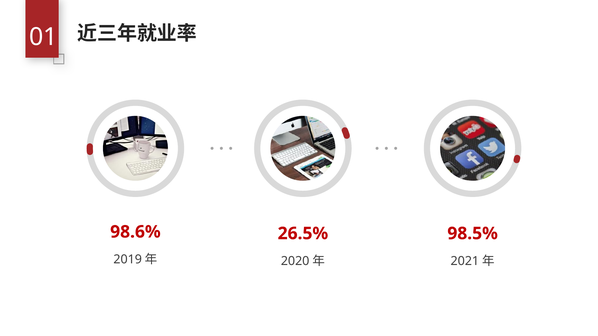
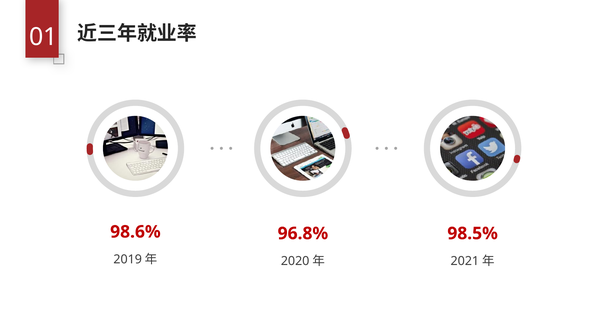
26.5%: 26.5% -> 96.8%
